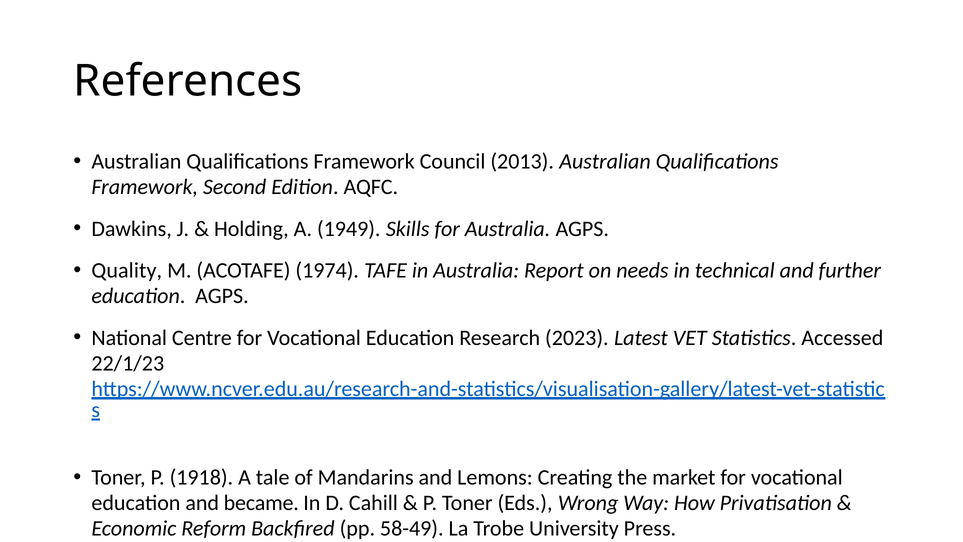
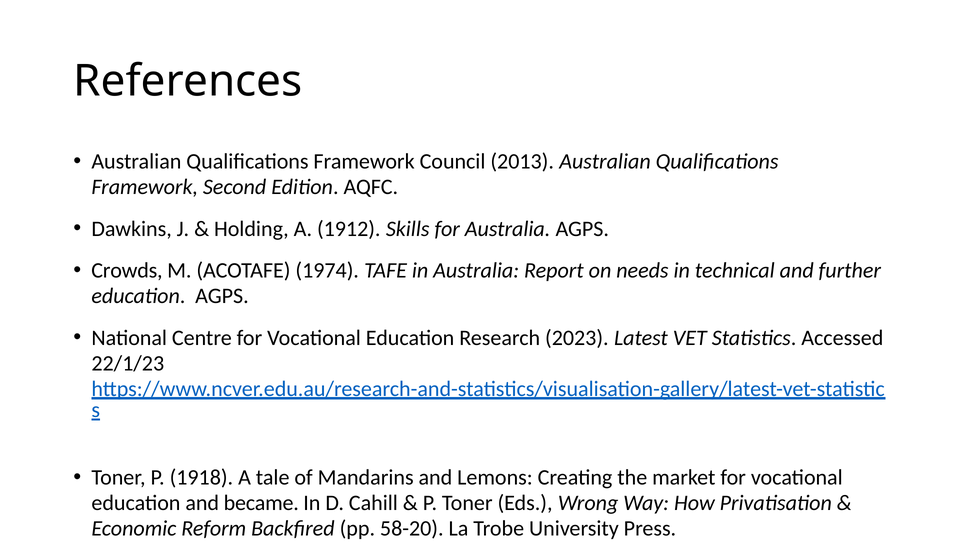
1949: 1949 -> 1912
Quality: Quality -> Crowds
58-49: 58-49 -> 58-20
